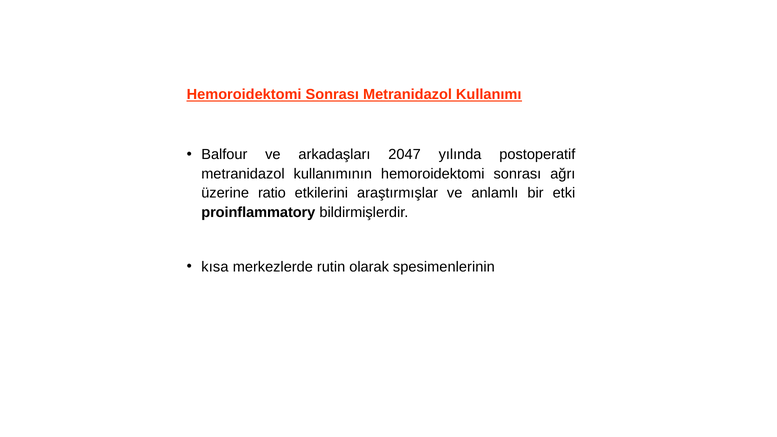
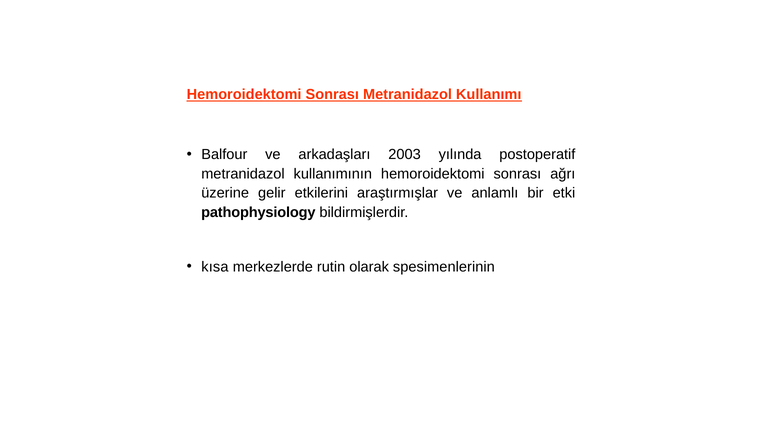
2047: 2047 -> 2003
ratio: ratio -> gelir
proinflammatory: proinflammatory -> pathophysiology
